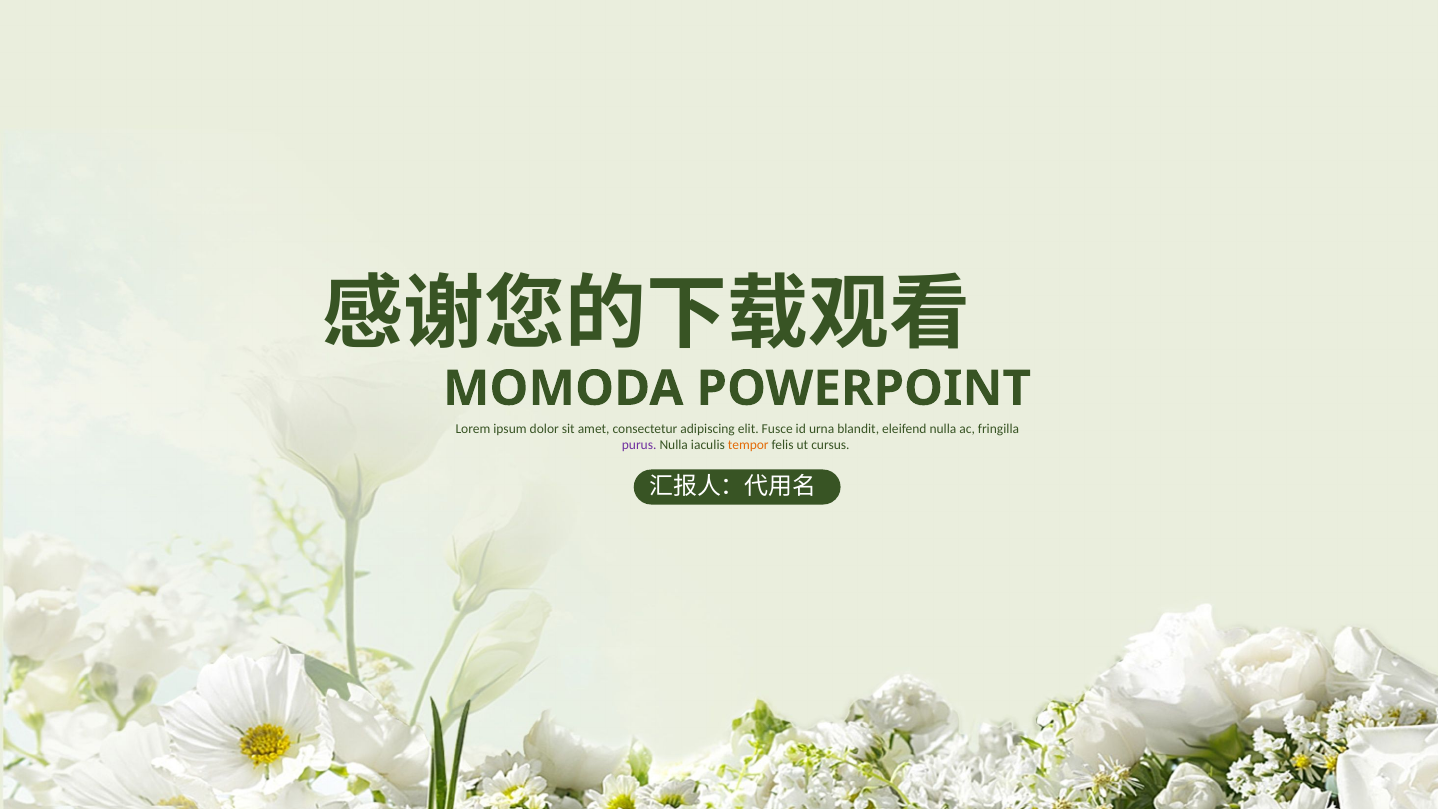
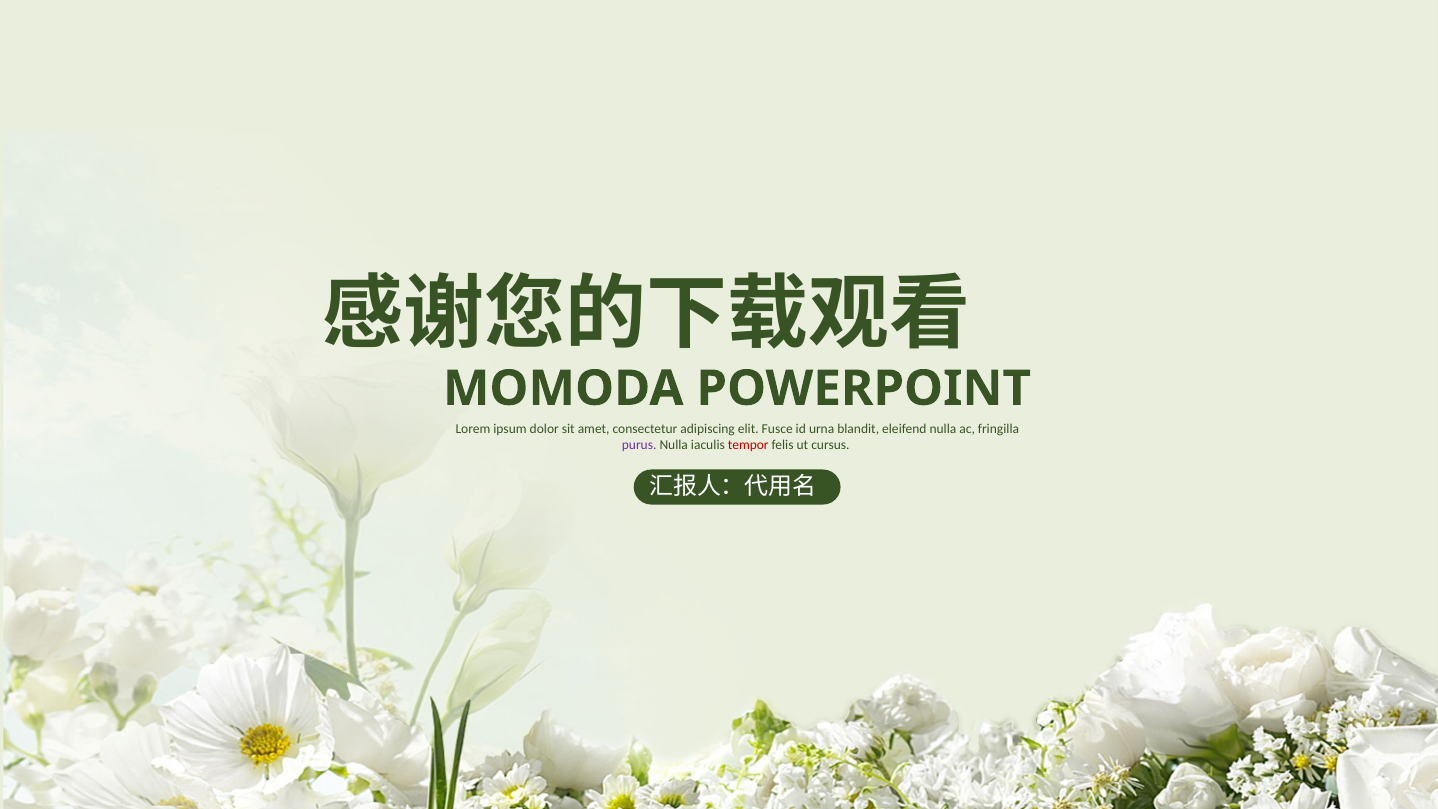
tempor colour: orange -> red
